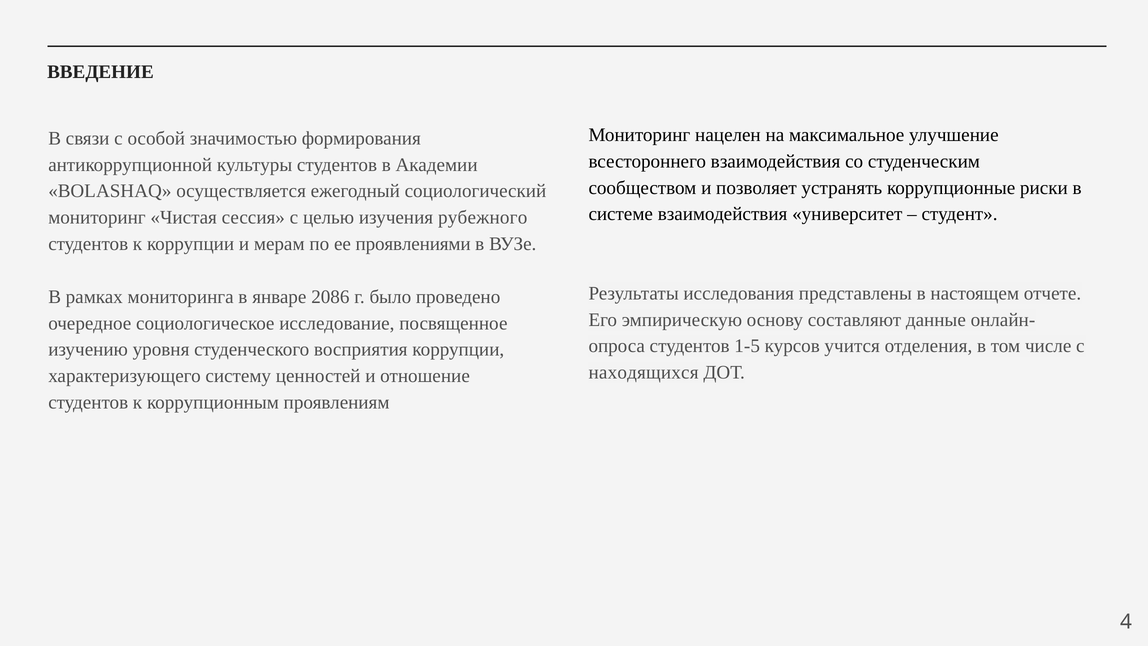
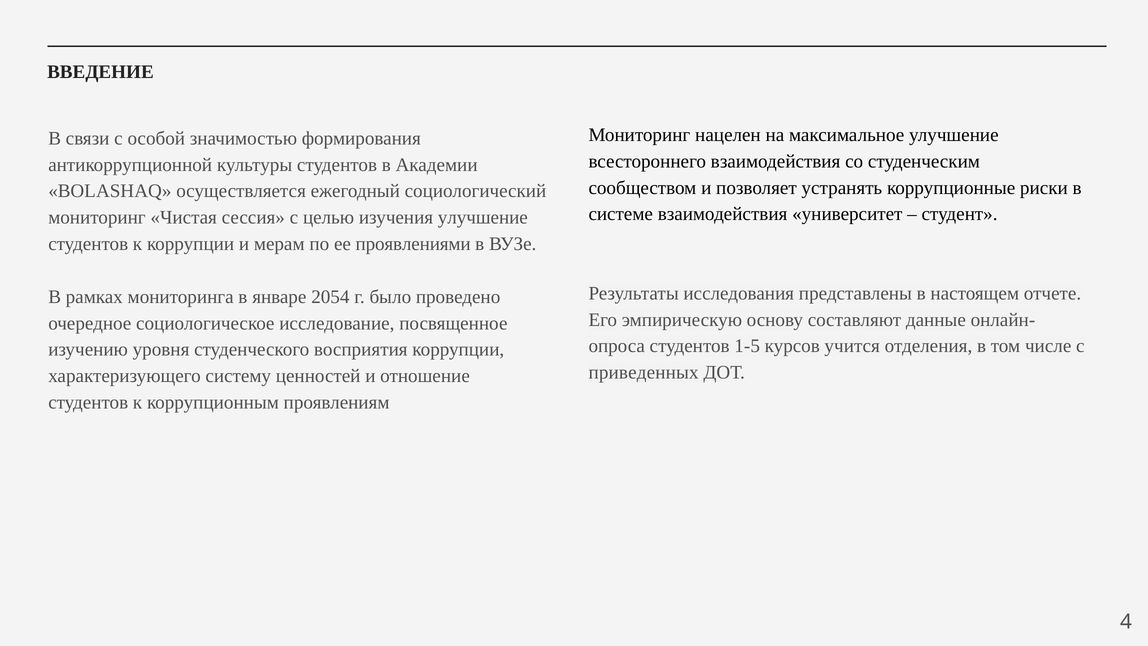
изучения рубежного: рубежного -> улучшение
2086: 2086 -> 2054
находящихся: находящихся -> приведенных
